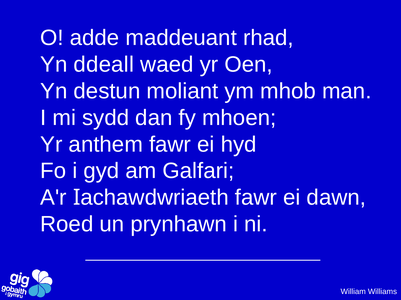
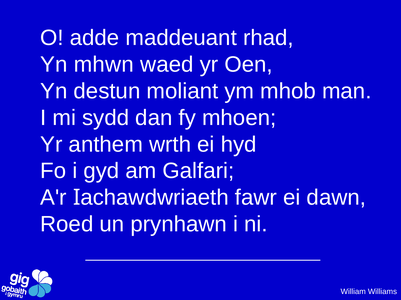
ddeall: ddeall -> mhwn
anthem fawr: fawr -> wrth
